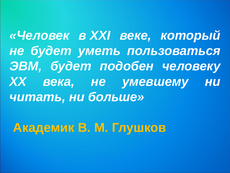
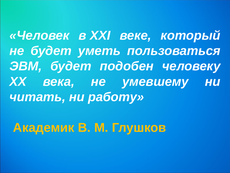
больше: больше -> работу
